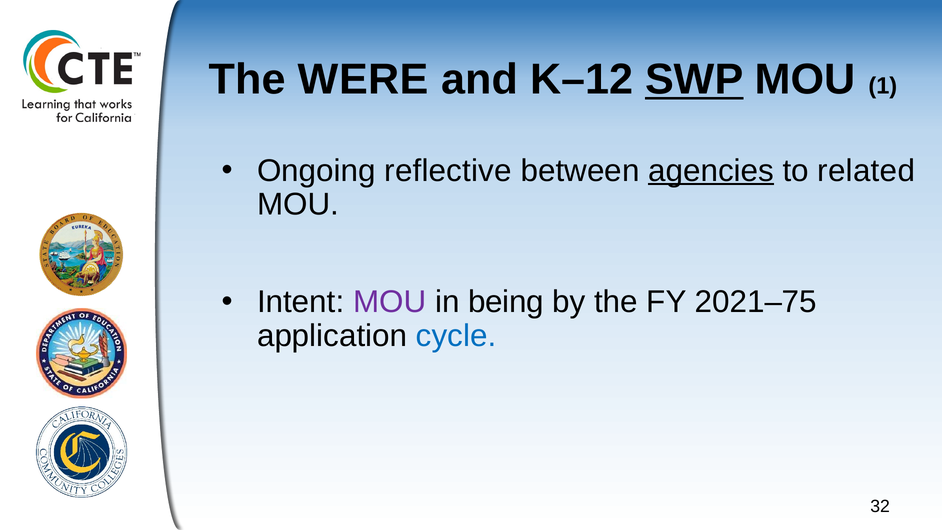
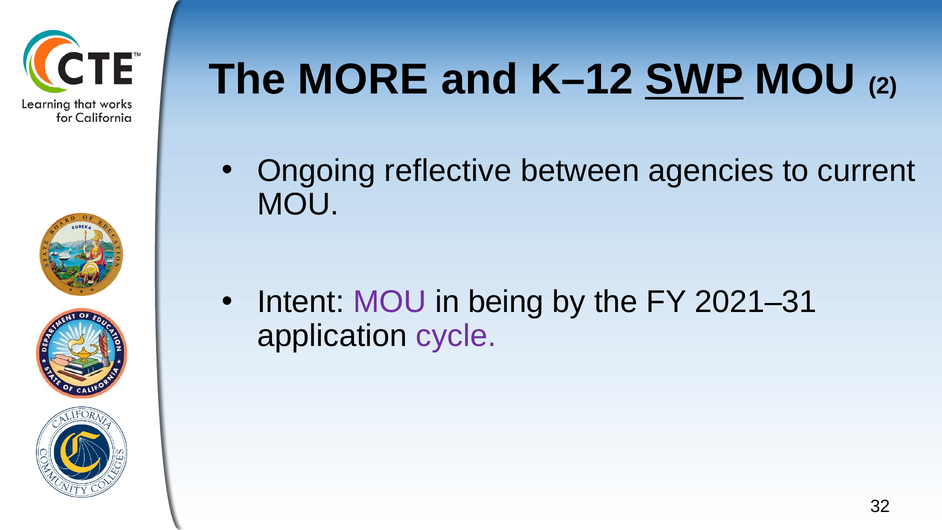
WERE: WERE -> MORE
1: 1 -> 2
agencies underline: present -> none
related: related -> current
2021–75: 2021–75 -> 2021–31
cycle colour: blue -> purple
